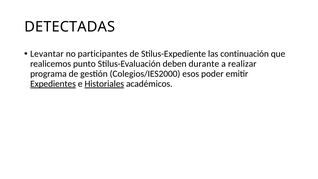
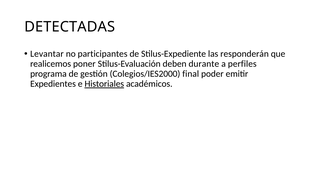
continuación: continuación -> responderán
punto: punto -> poner
realizar: realizar -> perfiles
esos: esos -> final
Expedientes underline: present -> none
